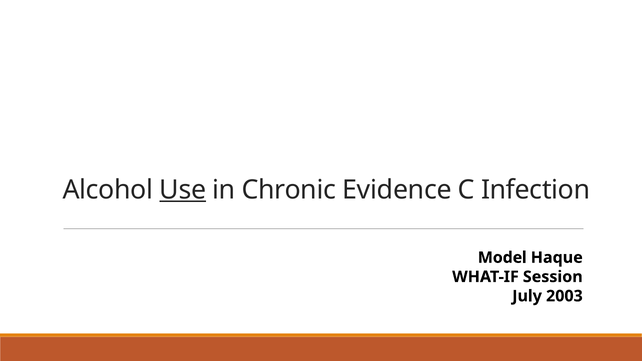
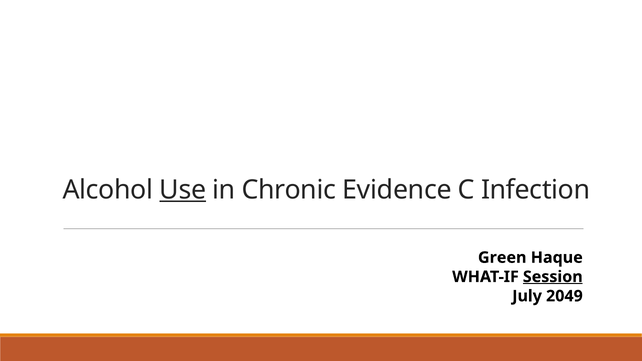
Model: Model -> Green
Session underline: none -> present
2003: 2003 -> 2049
